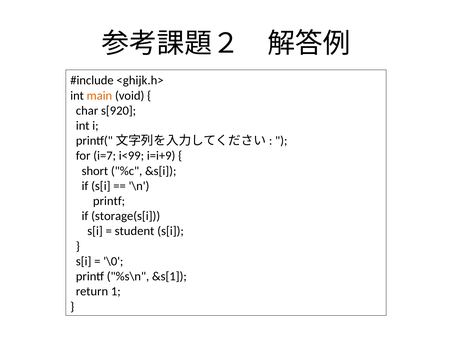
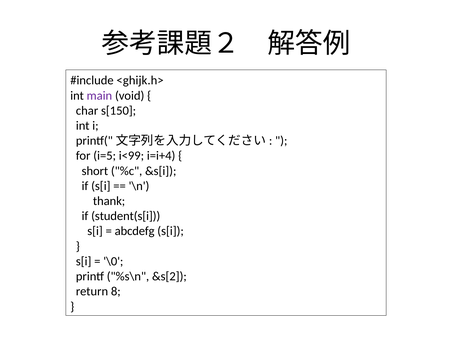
main colour: orange -> purple
s[920: s[920 -> s[150
i=7: i=7 -> i=5
i=i+9: i=i+9 -> i=i+4
printf at (109, 201): printf -> thank
storage(s[i: storage(s[i -> student(s[i
student: student -> abcdefg
&s[1: &s[1 -> &s[2
1: 1 -> 8
